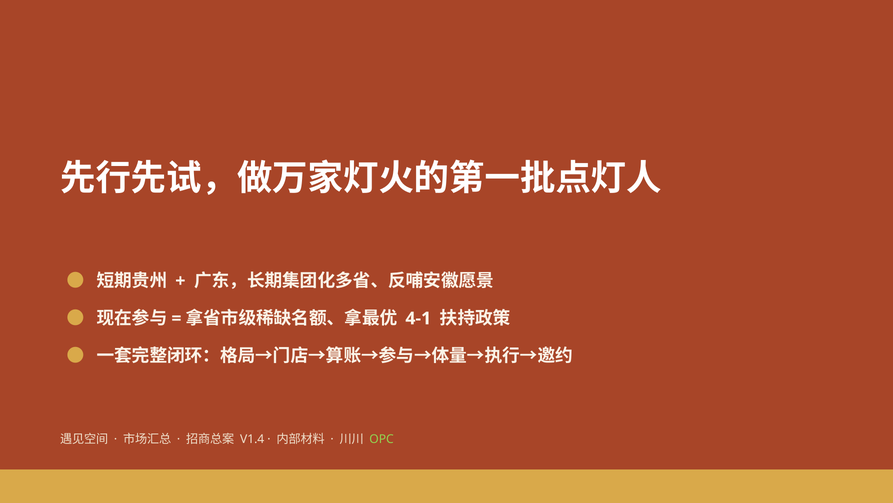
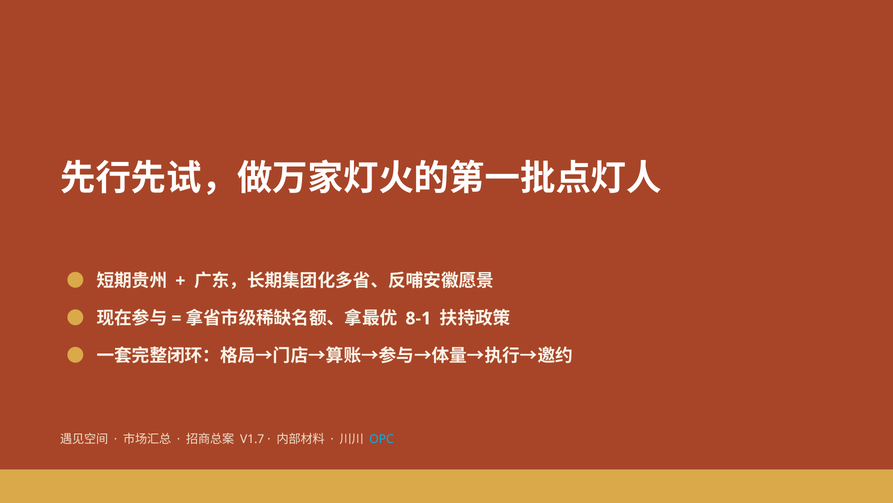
4-1: 4-1 -> 8-1
V1.4: V1.4 -> V1.7
OPC colour: light green -> light blue
